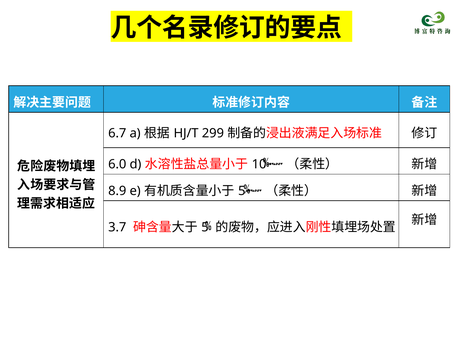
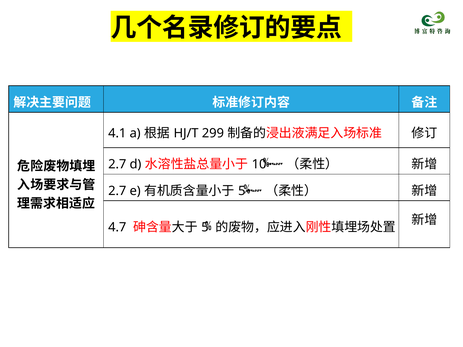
6.7: 6.7 -> 4.1
6.0 at (117, 164): 6.0 -> 2.7
8.9 at (117, 191): 8.9 -> 2.7
3.7: 3.7 -> 4.7
